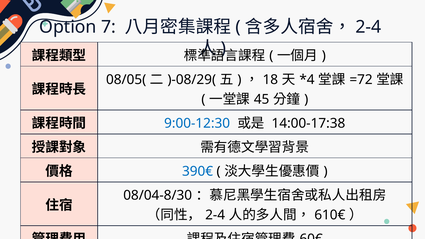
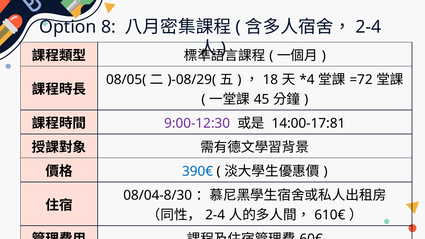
7: 7 -> 8
9:00-12:30 colour: blue -> purple
14:00-17:38: 14:00-17:38 -> 14:00-17:81
